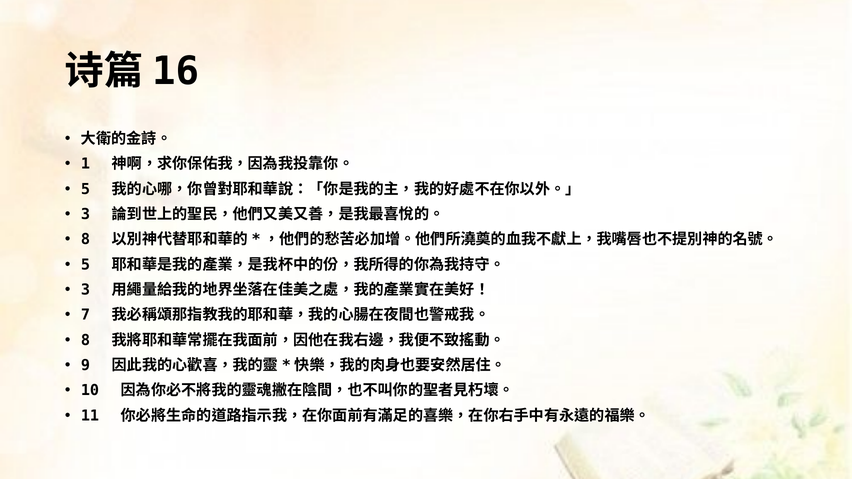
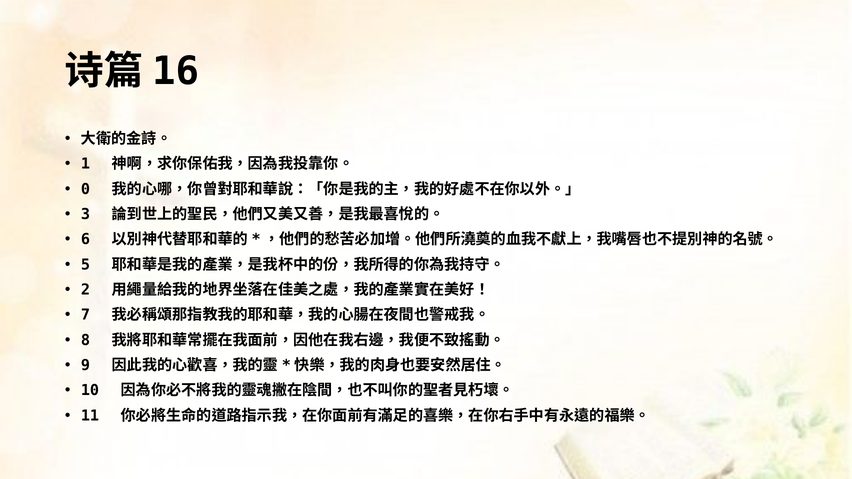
5 at (85, 189): 5 -> 0
8 at (85, 240): 8 -> 6
3 at (85, 290): 3 -> 2
